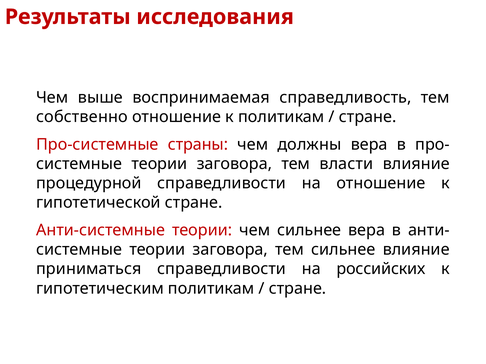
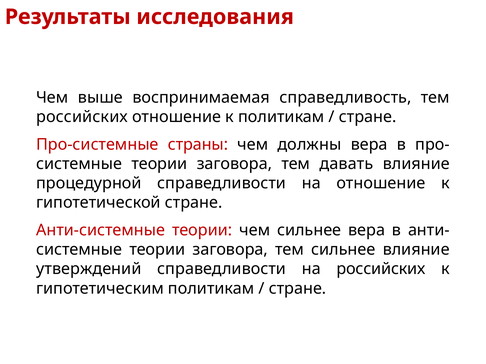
собственно at (82, 117): собственно -> российских
власти: власти -> давать
приниматься: приниматься -> утверждений
